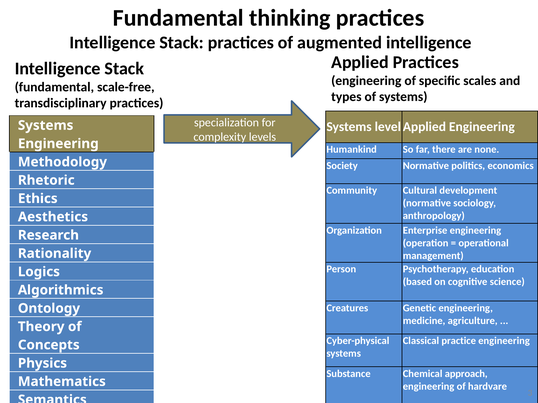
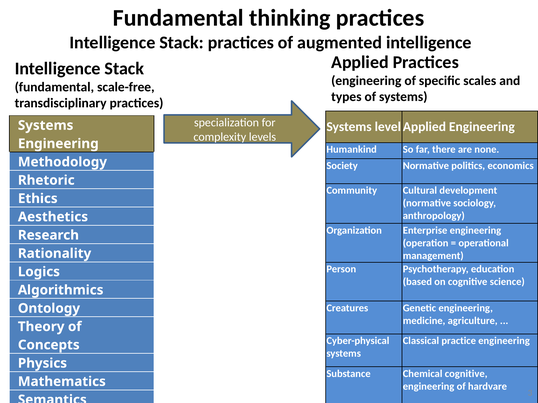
Chemical approach: approach -> cognitive
